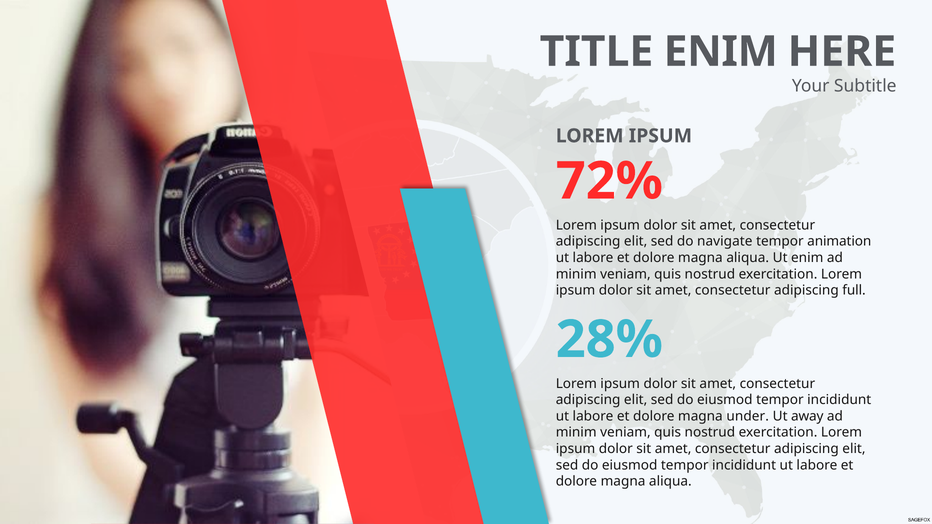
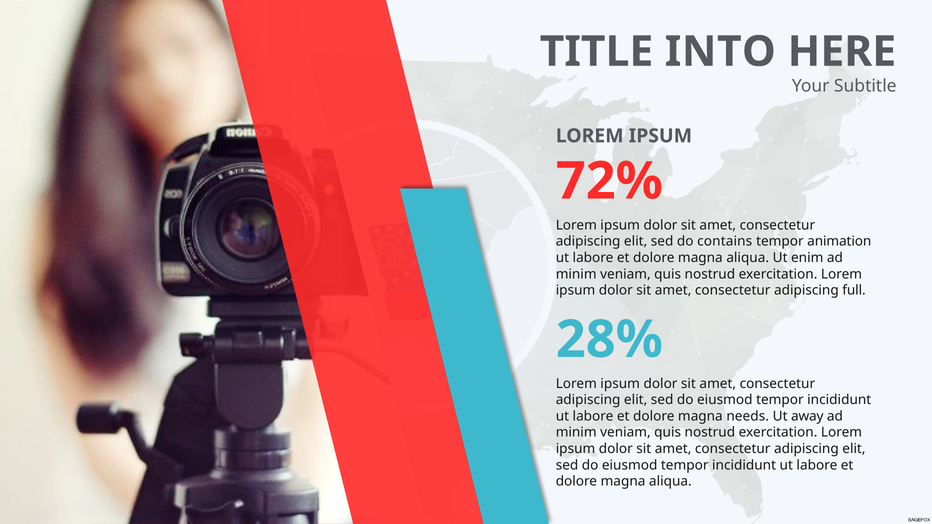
TITLE ENIM: ENIM -> INTO
navigate: navigate -> contains
under: under -> needs
